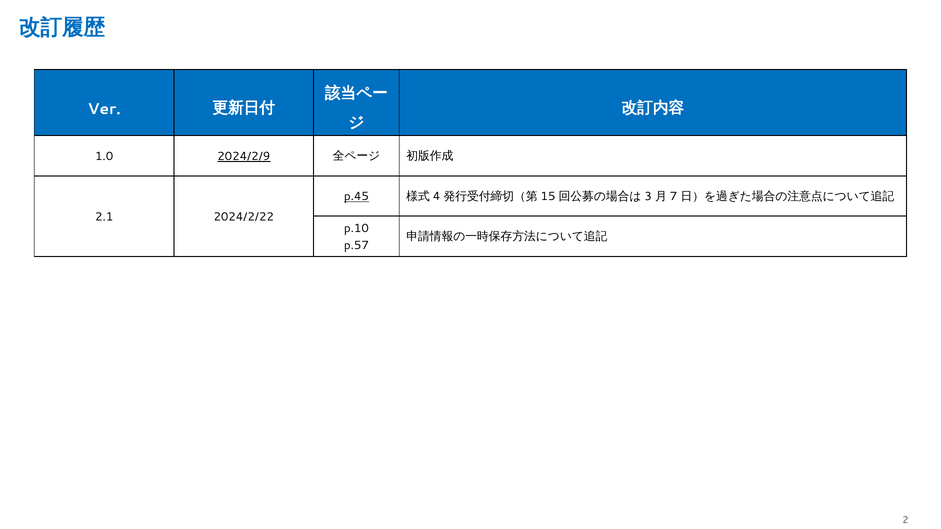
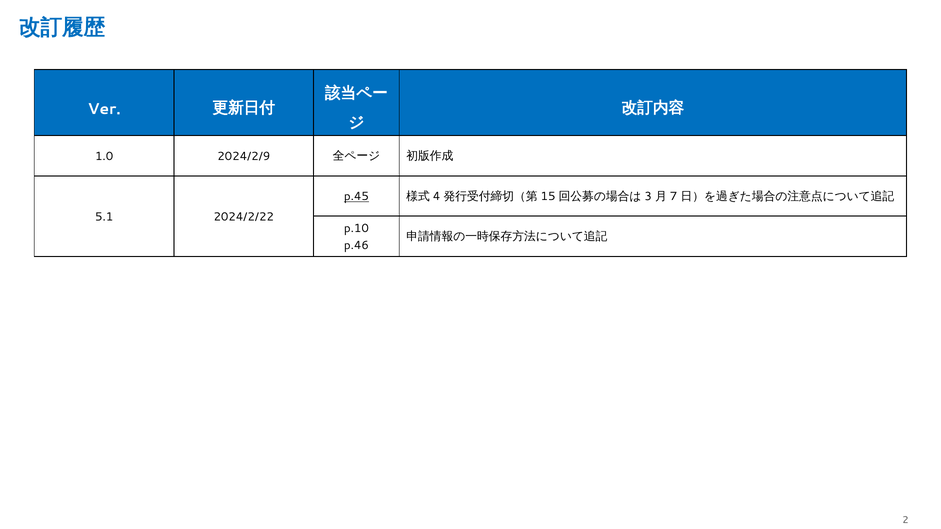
2024/2/9 underline: present -> none
2.1: 2.1 -> 5.1
p.57: p.57 -> p.46
